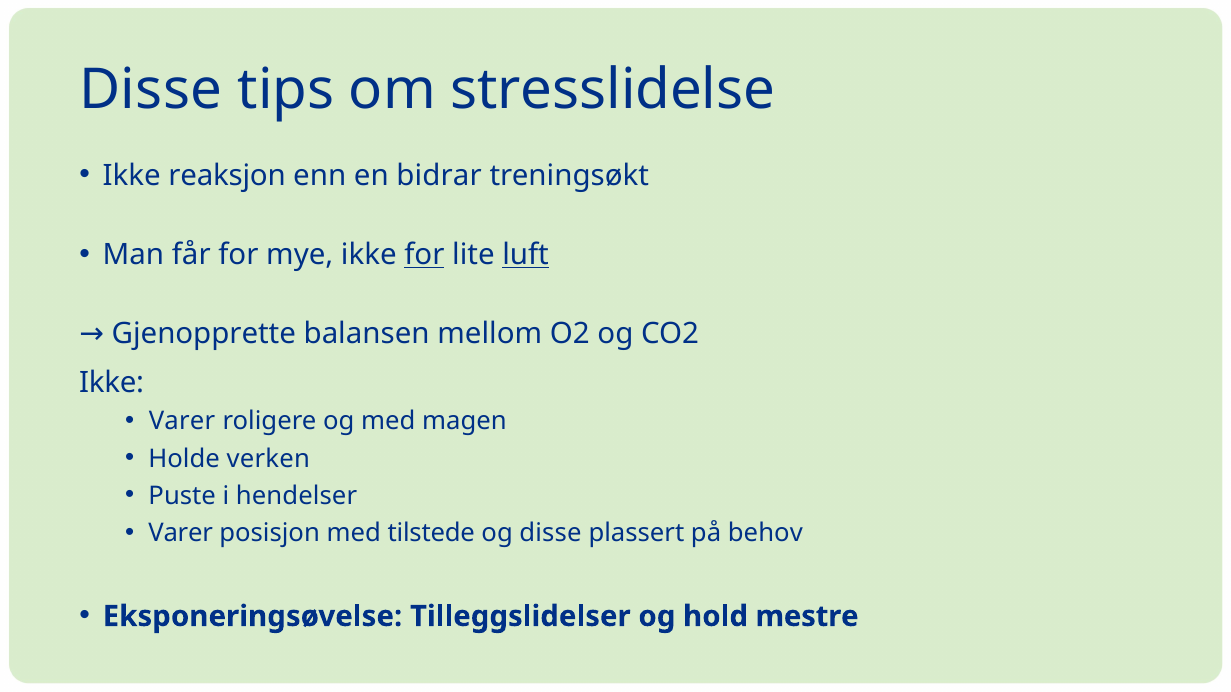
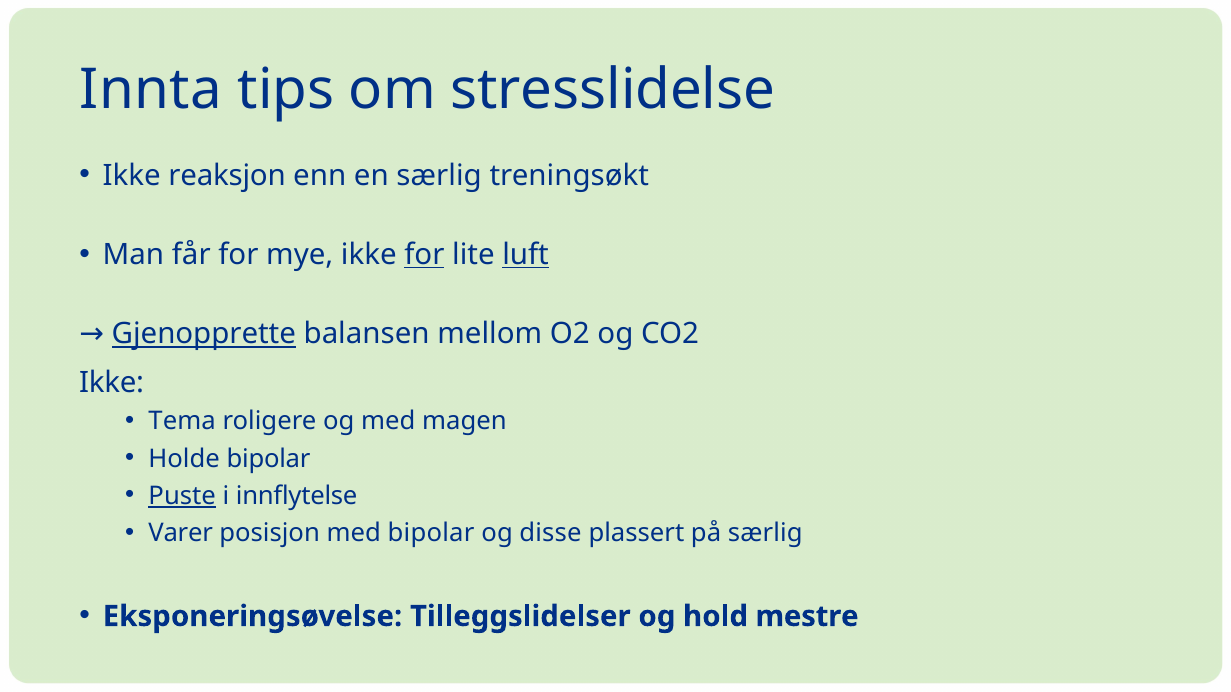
Disse at (151, 90): Disse -> Innta
en bidrar: bidrar -> særlig
Gjenopprette underline: none -> present
Varer at (182, 422): Varer -> Tema
Holde verken: verken -> bipolar
Puste underline: none -> present
hendelser: hendelser -> innflytelse
med tilstede: tilstede -> bipolar
på behov: behov -> særlig
